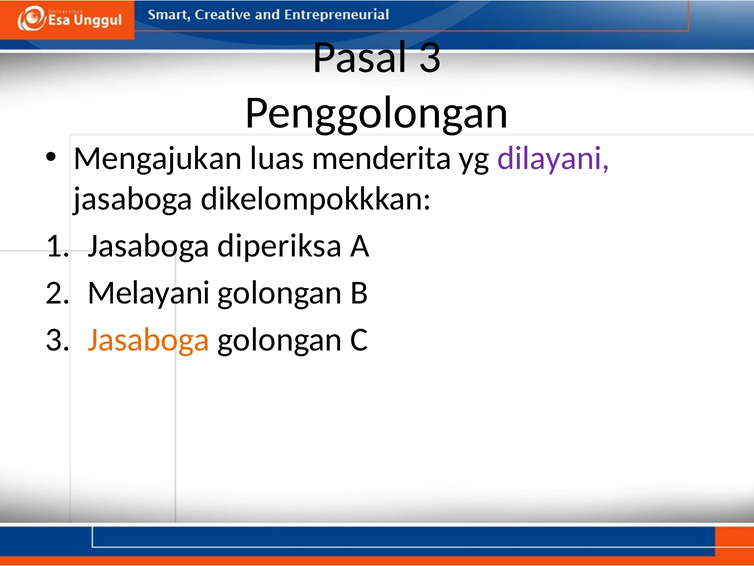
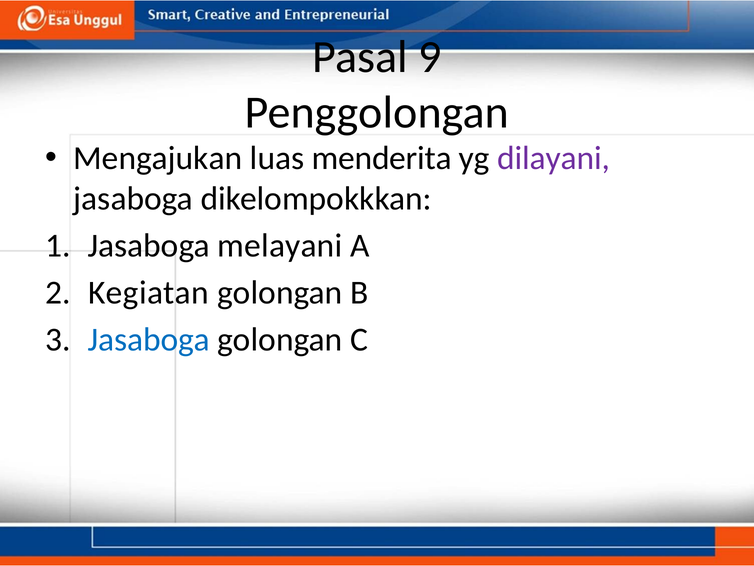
Pasal 3: 3 -> 9
diperiksa: diperiksa -> melayani
Melayani: Melayani -> Kegiatan
Jasaboga at (149, 339) colour: orange -> blue
